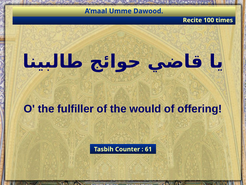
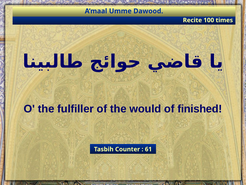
offering: offering -> finished
